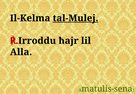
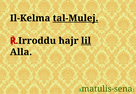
lil underline: none -> present
